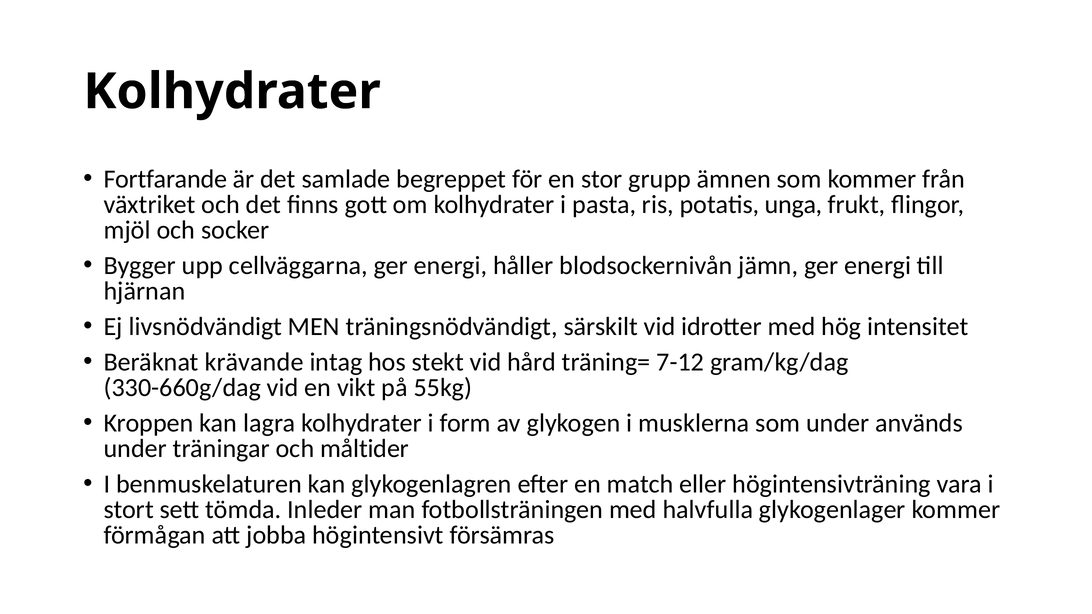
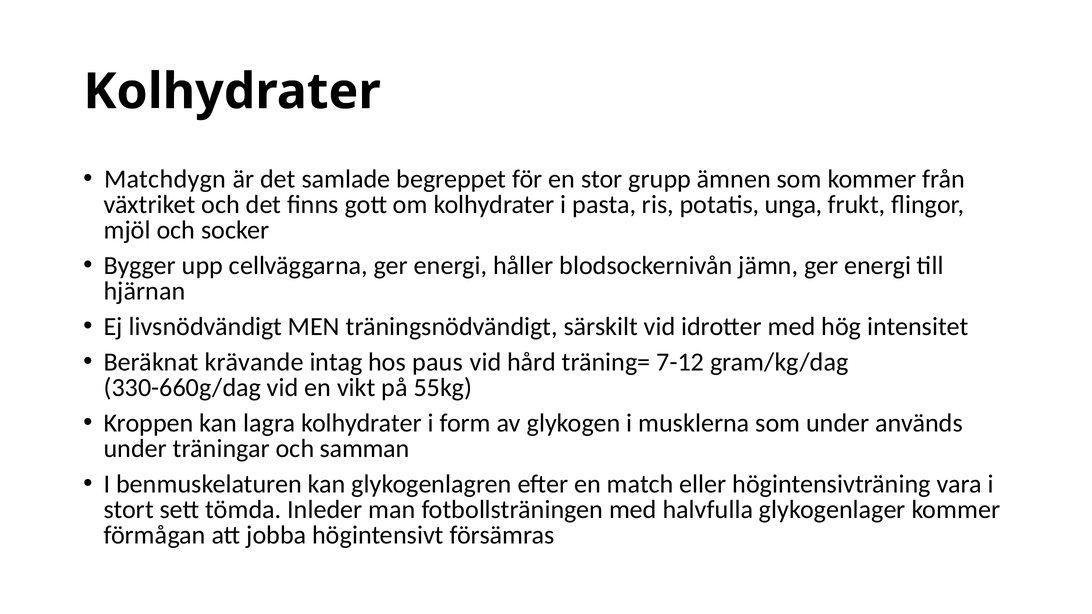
Fortfarande: Fortfarande -> Matchdygn
stekt: stekt -> paus
måltider: måltider -> samman
